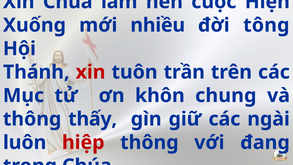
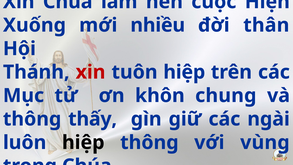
tông: tông -> thân
tuôn trần: trần -> hiệp
hiệp at (83, 142) colour: red -> black
đang: đang -> vùng
